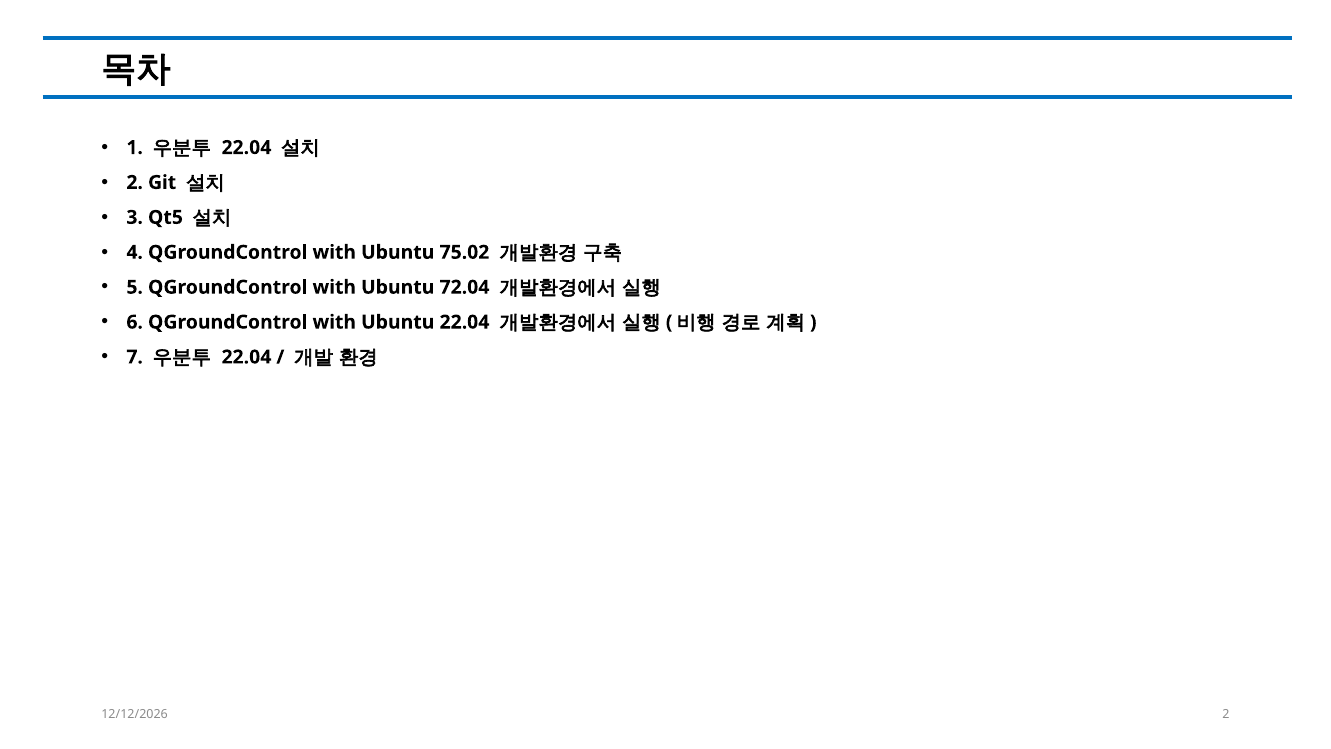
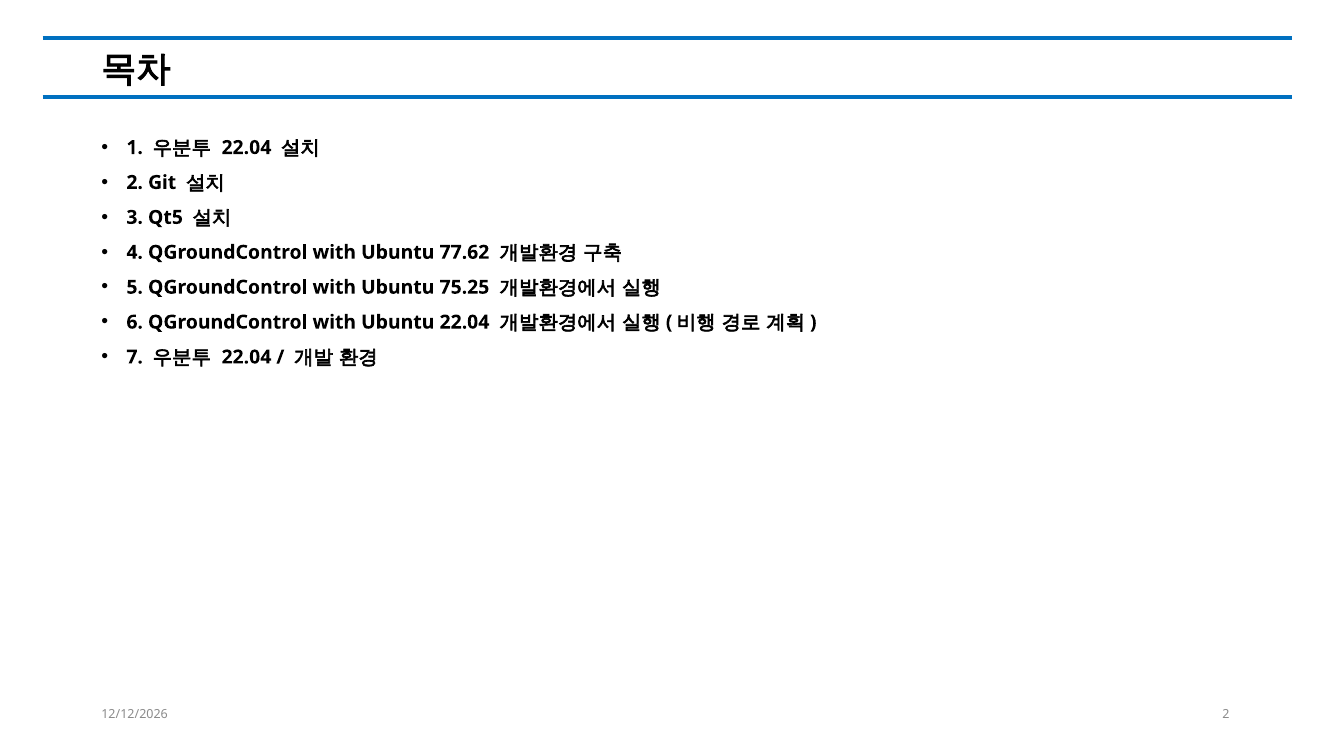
75.02: 75.02 -> 77.62
72.04: 72.04 -> 75.25
